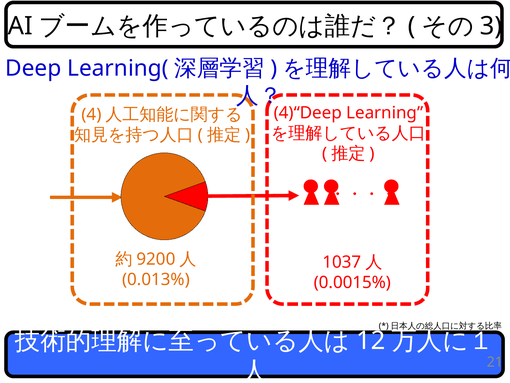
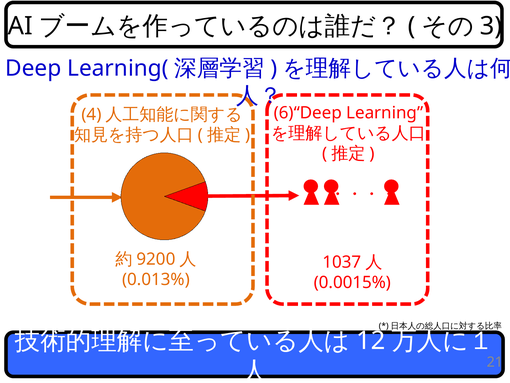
4)“Deep: 4)“Deep -> 6)“Deep
